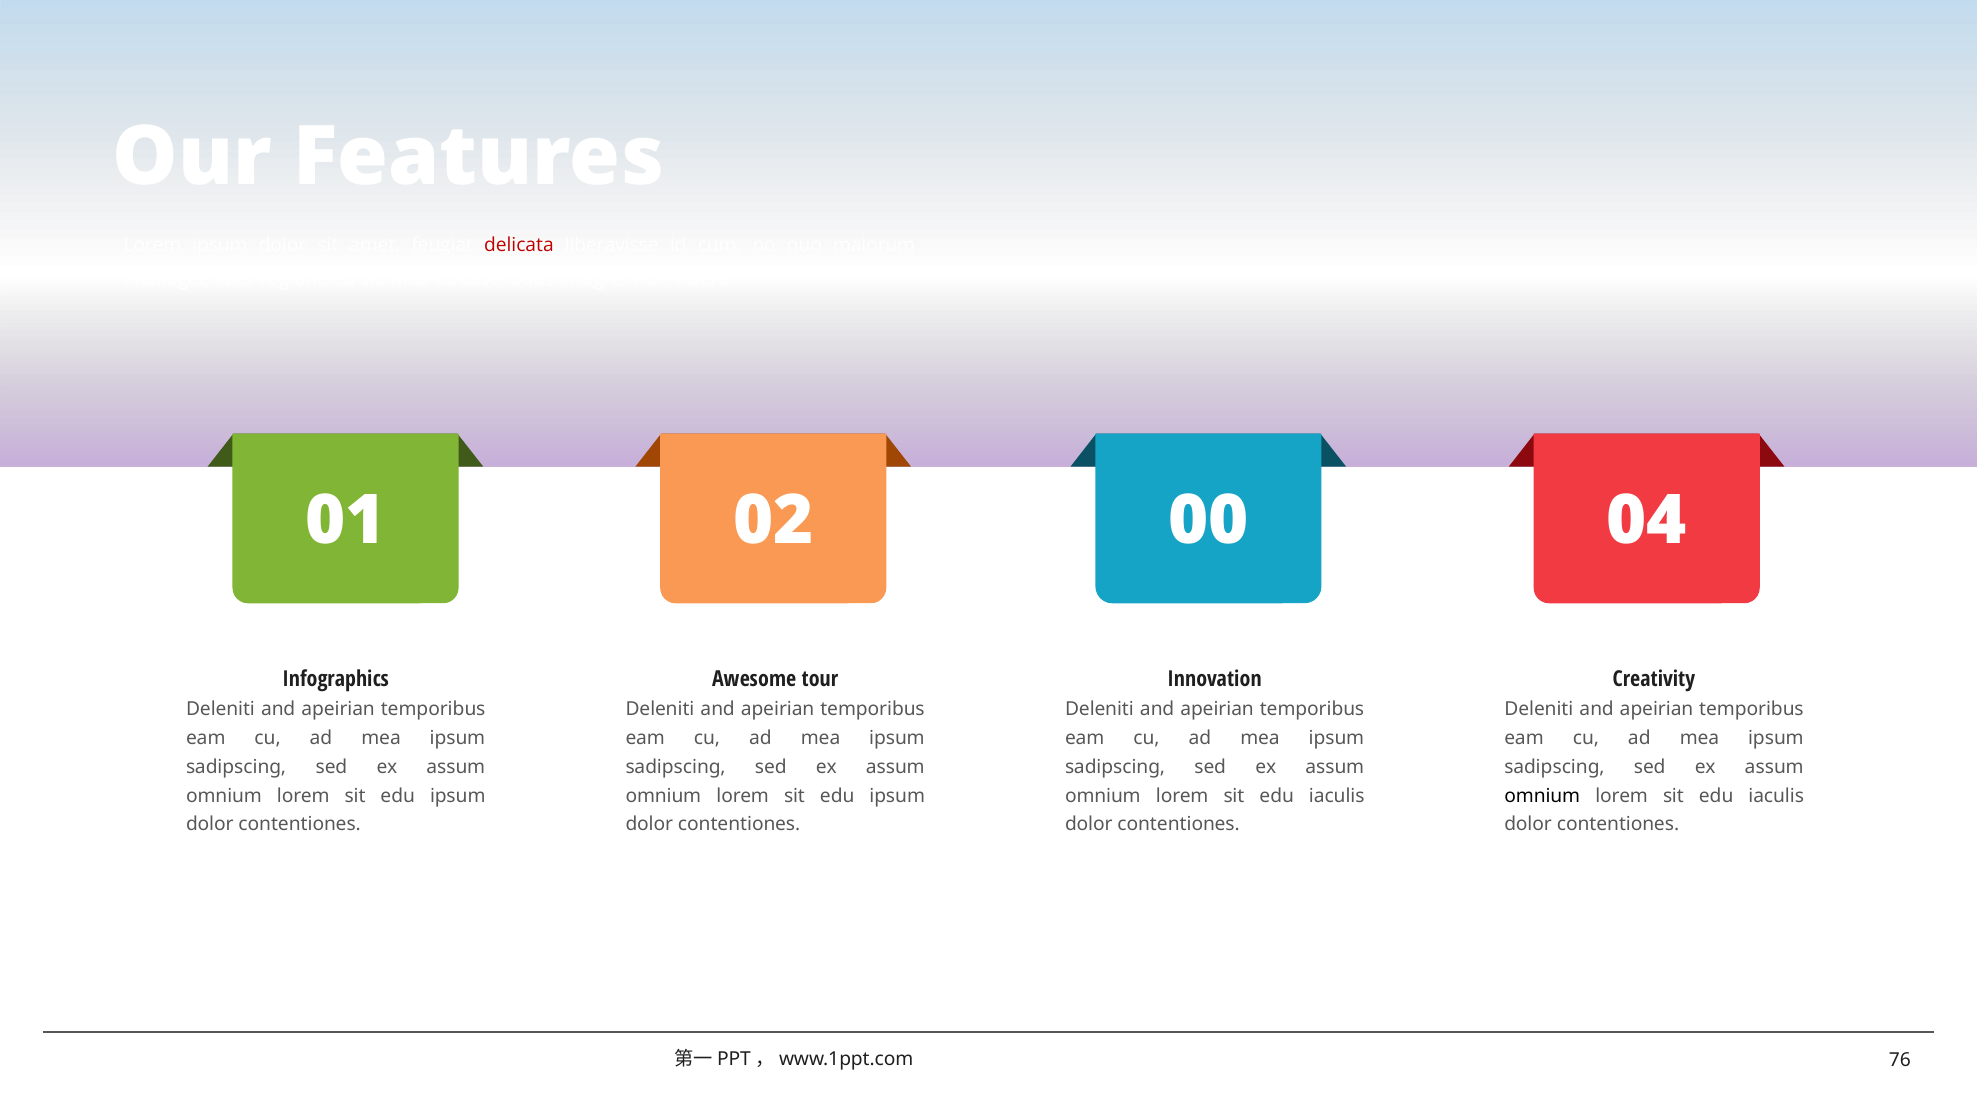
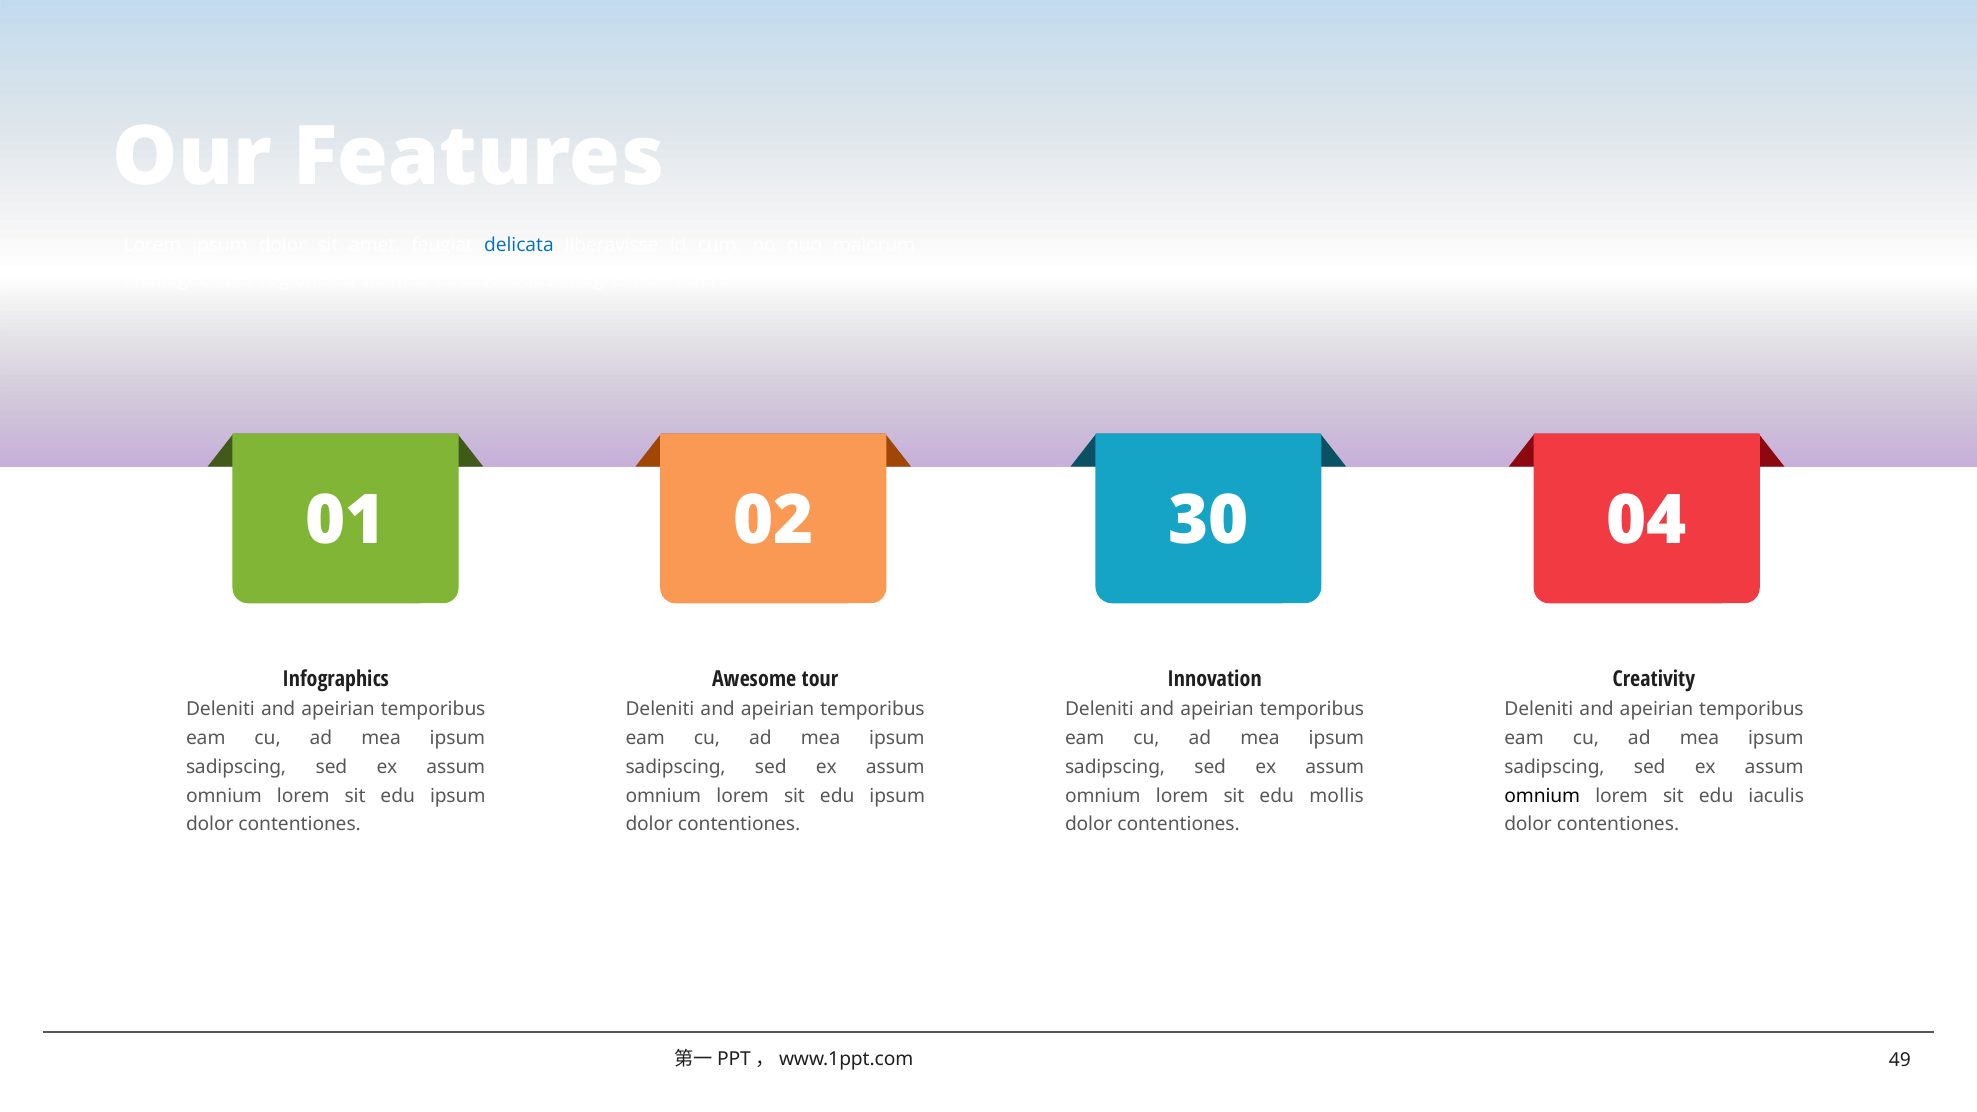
delicata colour: red -> blue
00: 00 -> 30
iaculis at (1337, 796): iaculis -> mollis
76: 76 -> 49
